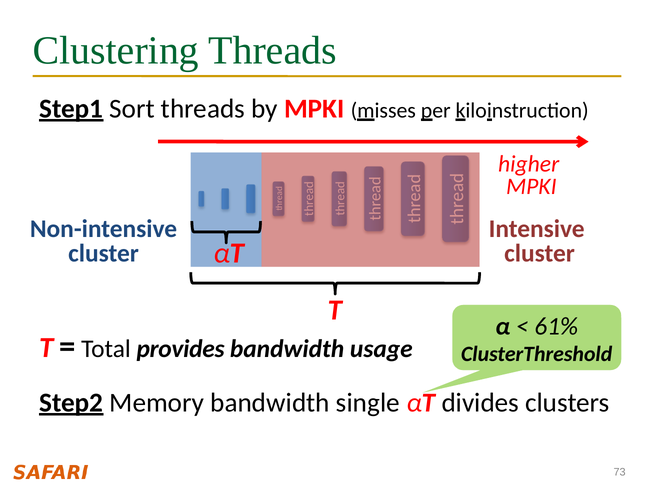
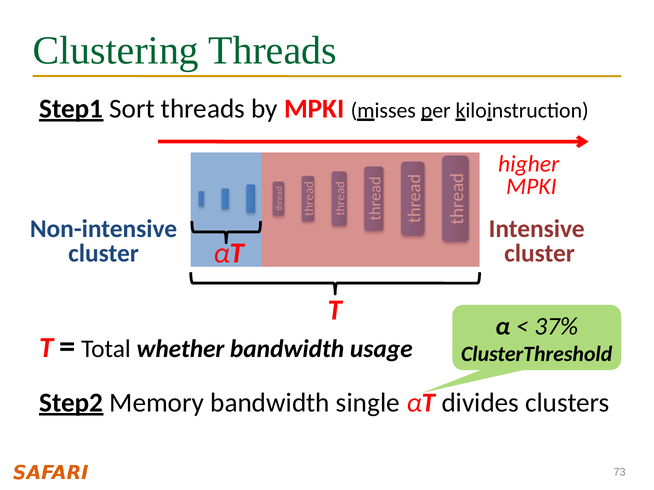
61%: 61% -> 37%
provides: provides -> whether
